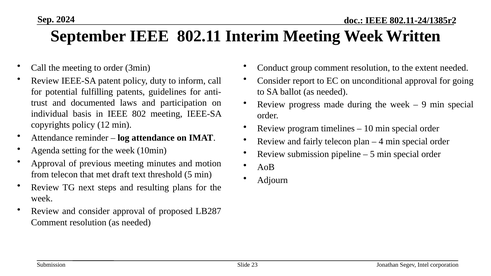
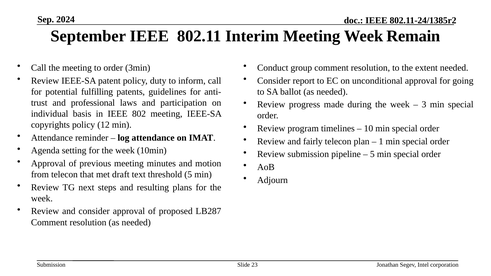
Written: Written -> Remain
documented: documented -> professional
9: 9 -> 3
4: 4 -> 1
